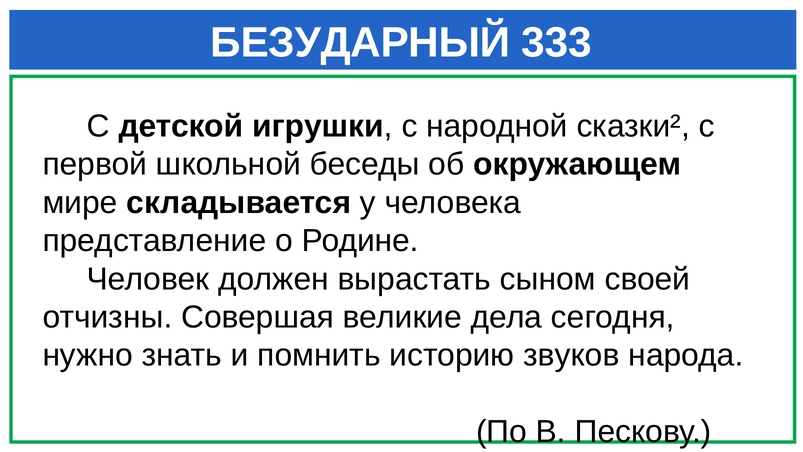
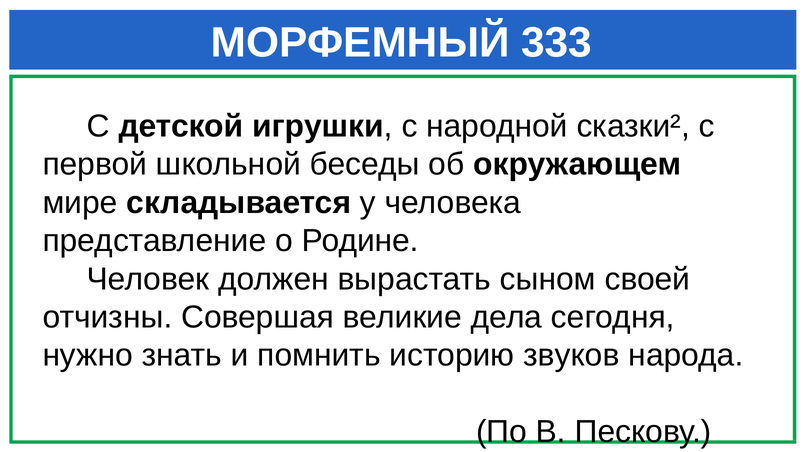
БЕЗУДАРНЫЙ: БЕЗУДАРНЫЙ -> МОРФЕМНЫЙ
